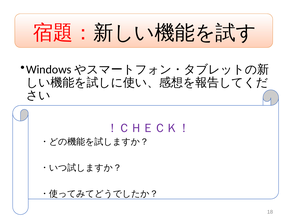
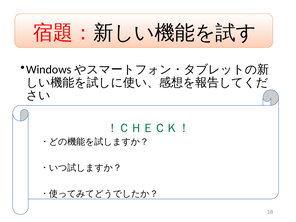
！ＣＨＥＣＫ！ colour: purple -> green
